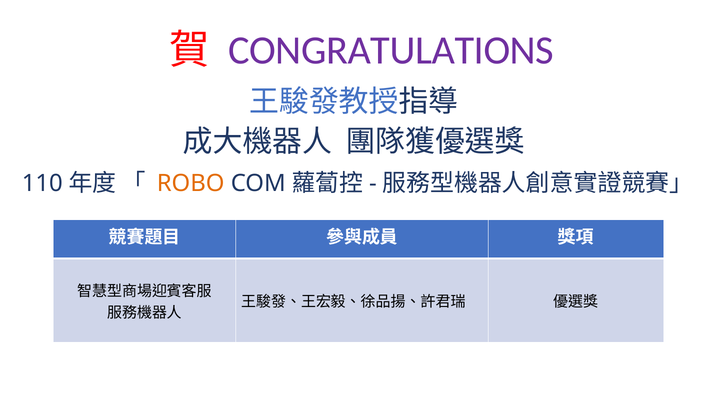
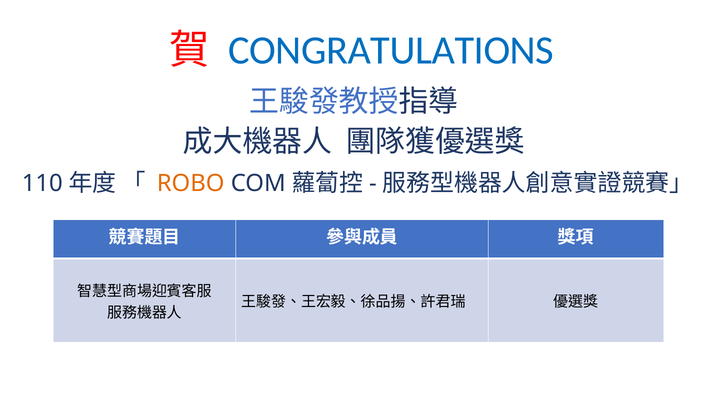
CONGRATULATIONS colour: purple -> blue
